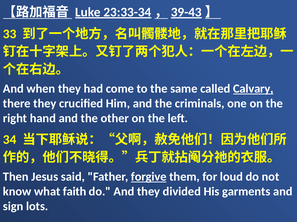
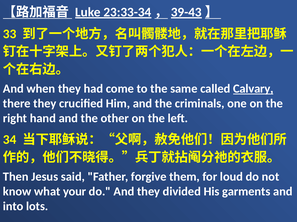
forgive underline: present -> none
faith: faith -> your
sign: sign -> into
